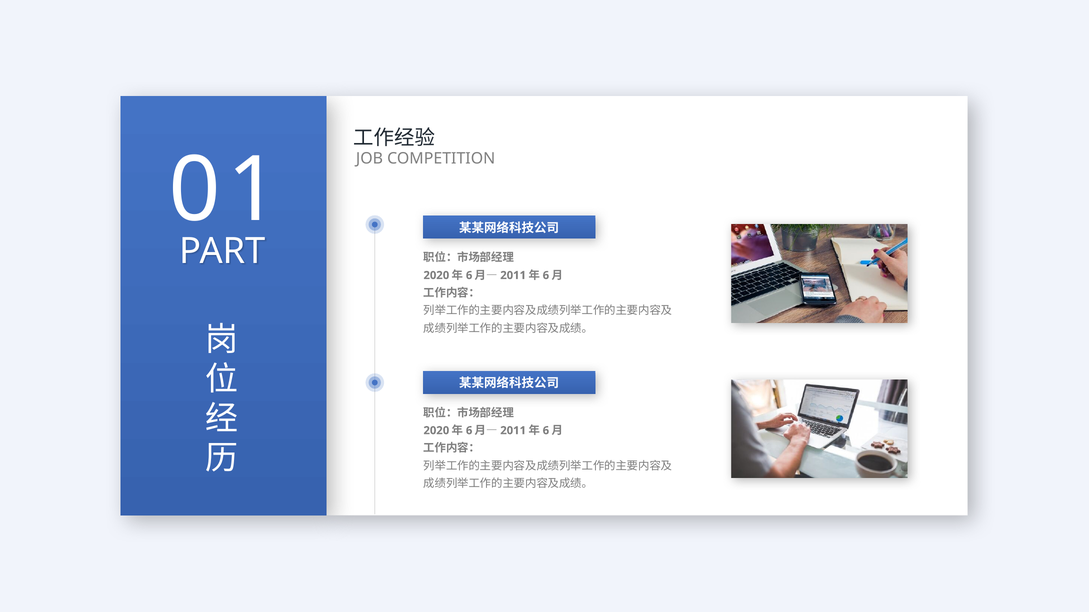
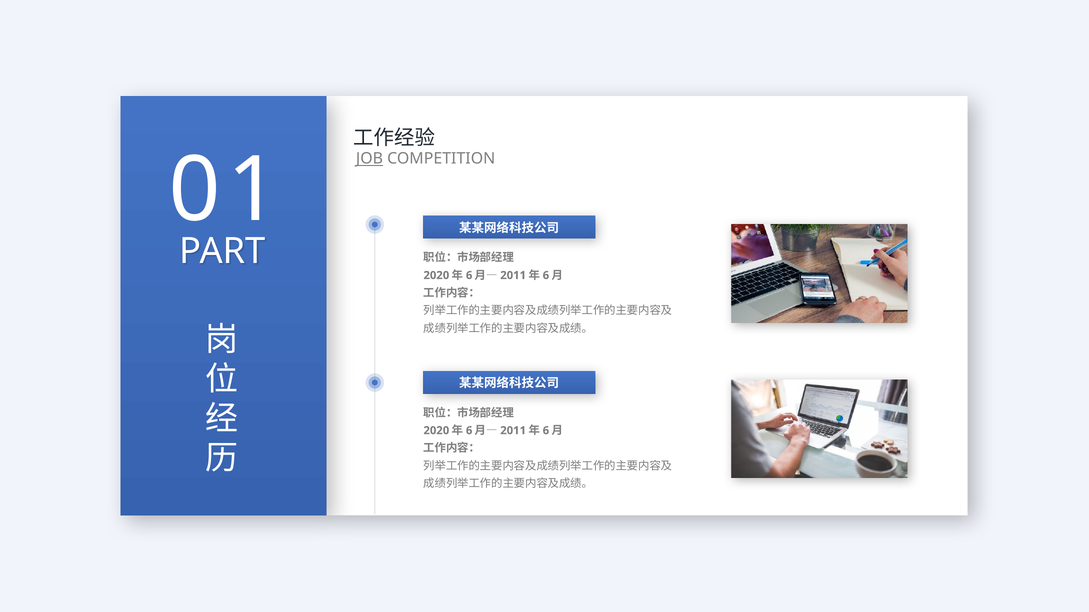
JOB underline: none -> present
